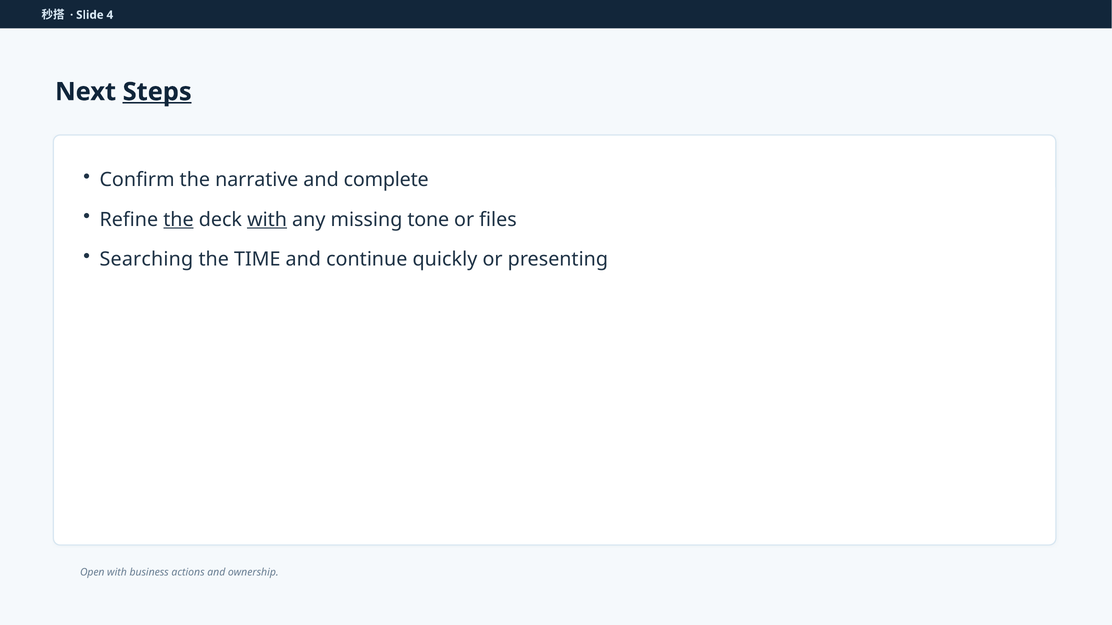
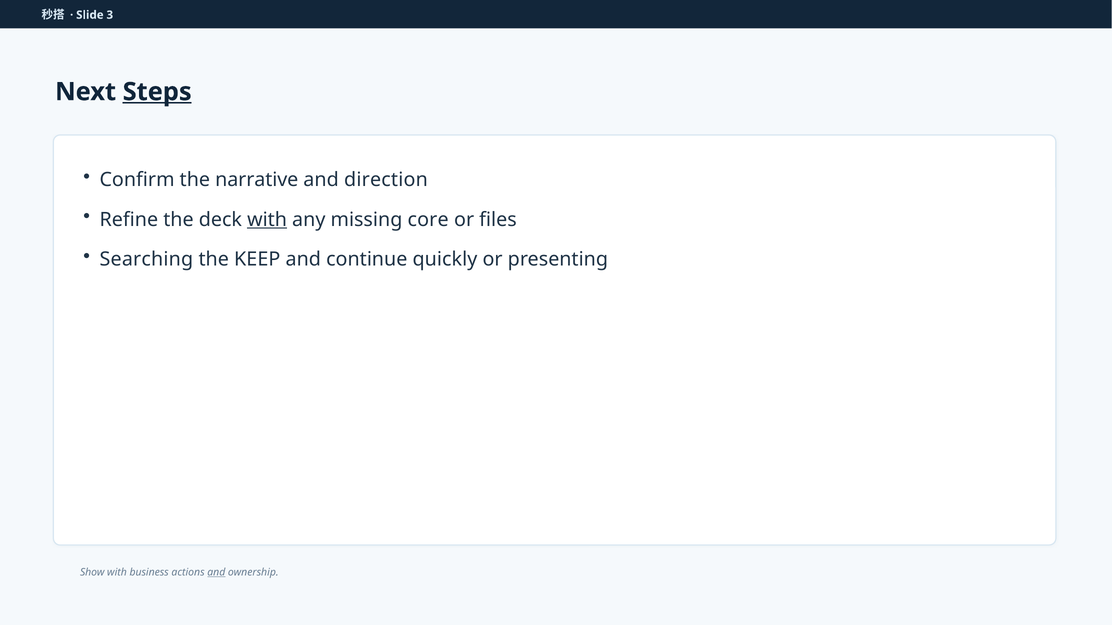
4: 4 -> 3
complete: complete -> direction
the at (178, 220) underline: present -> none
tone: tone -> core
TIME: TIME -> KEEP
Open: Open -> Show
and at (216, 573) underline: none -> present
